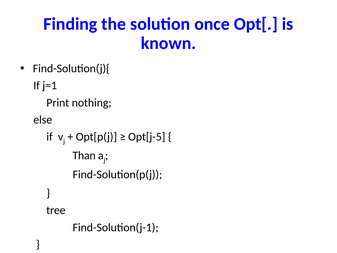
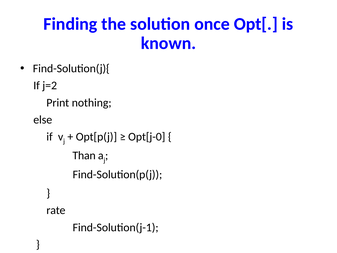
j=1: j=1 -> j=2
Opt[j-5: Opt[j-5 -> Opt[j-0
tree: tree -> rate
